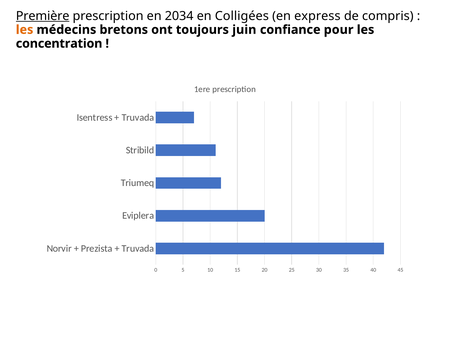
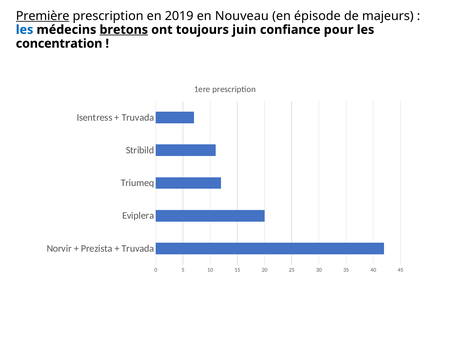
2034: 2034 -> 2019
Colligées: Colligées -> Nouveau
express: express -> épisode
compris: compris -> majeurs
les at (25, 30) colour: orange -> blue
bretons underline: none -> present
